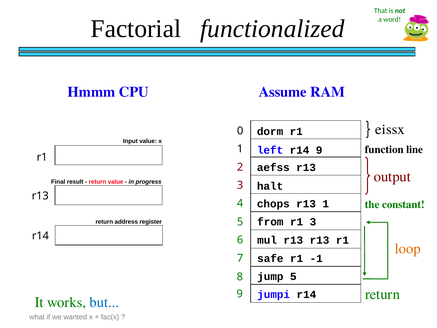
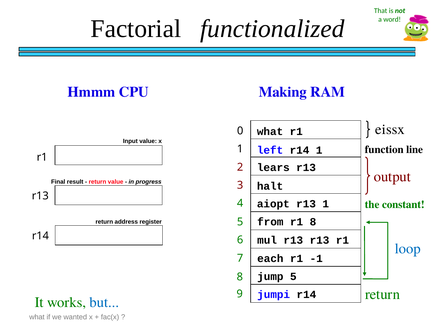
Assume: Assume -> Making
dorm at (270, 131): dorm -> what
r14 9: 9 -> 1
aefss: aefss -> lears
chops: chops -> aiopt
r1 3: 3 -> 8
loop colour: orange -> blue
safe: safe -> each
